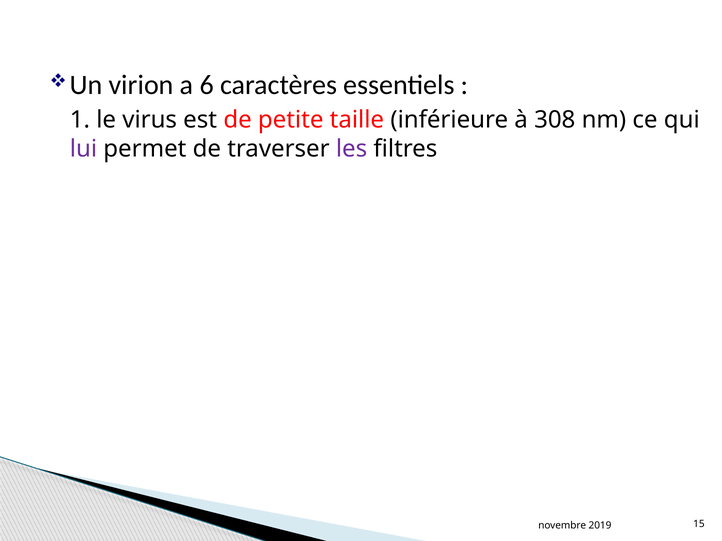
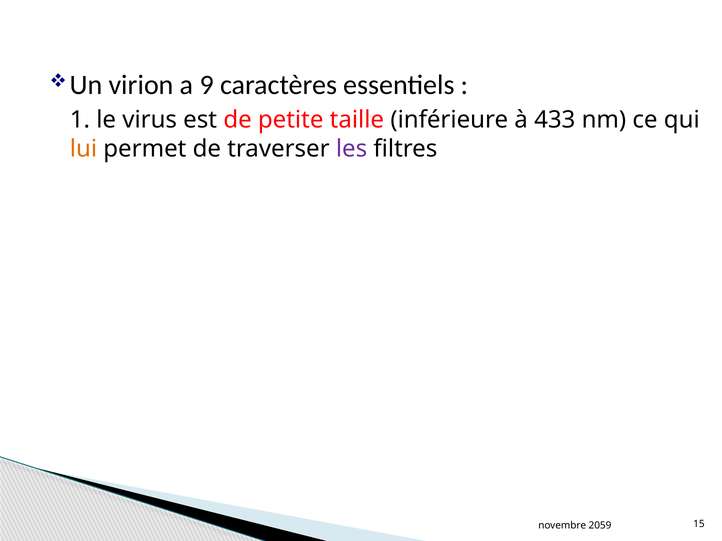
6: 6 -> 9
308: 308 -> 433
lui colour: purple -> orange
2019: 2019 -> 2059
